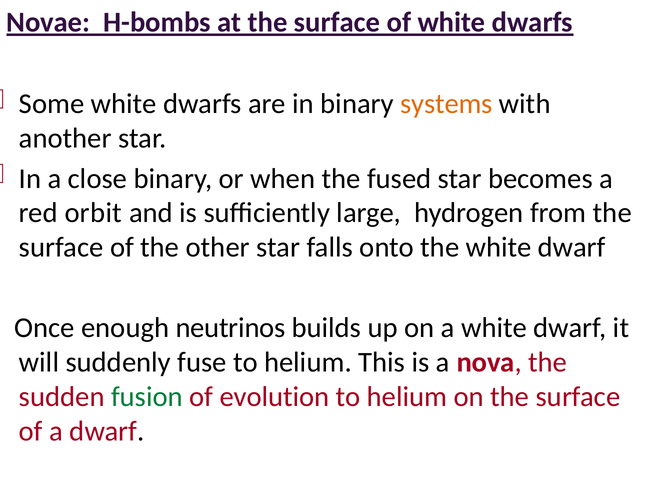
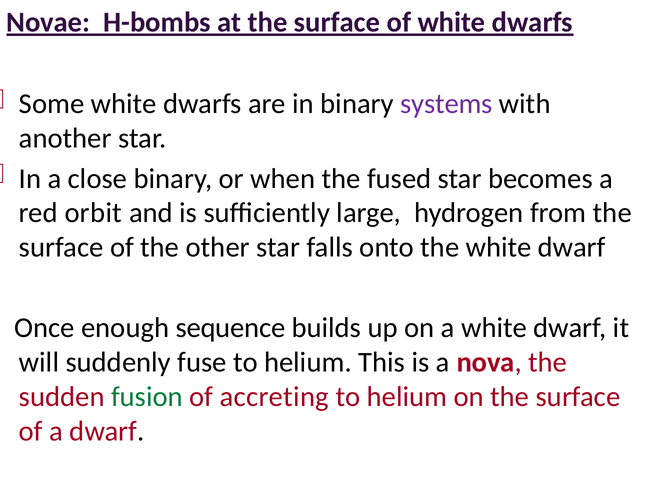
systems colour: orange -> purple
neutrinos: neutrinos -> sequence
evolution: evolution -> accreting
